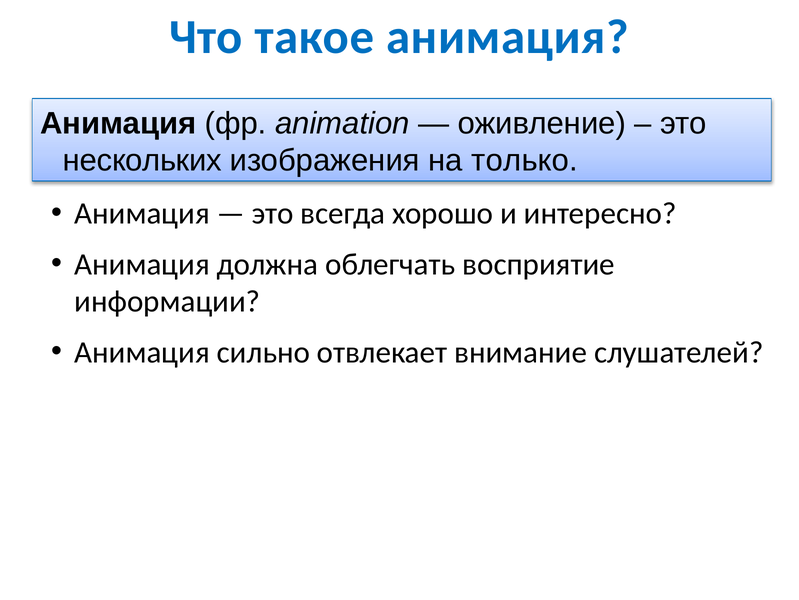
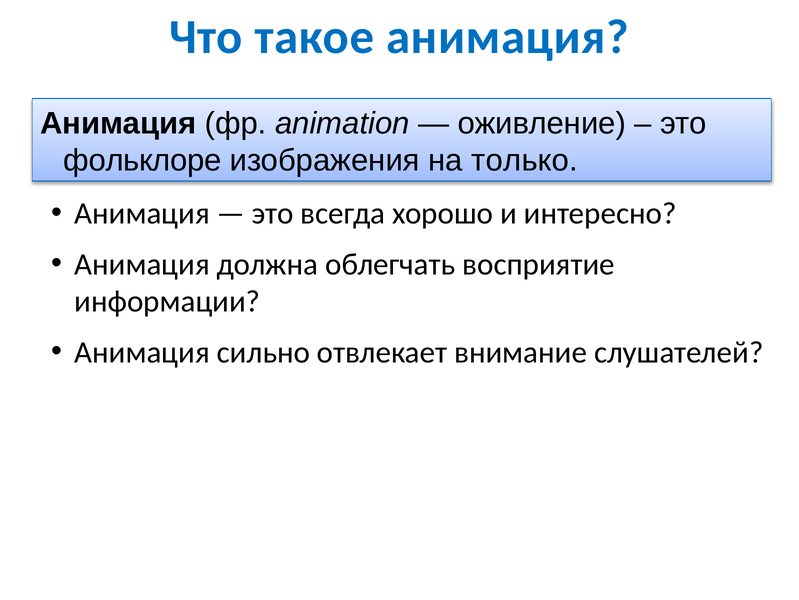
нескольких: нескольких -> фольклоре
